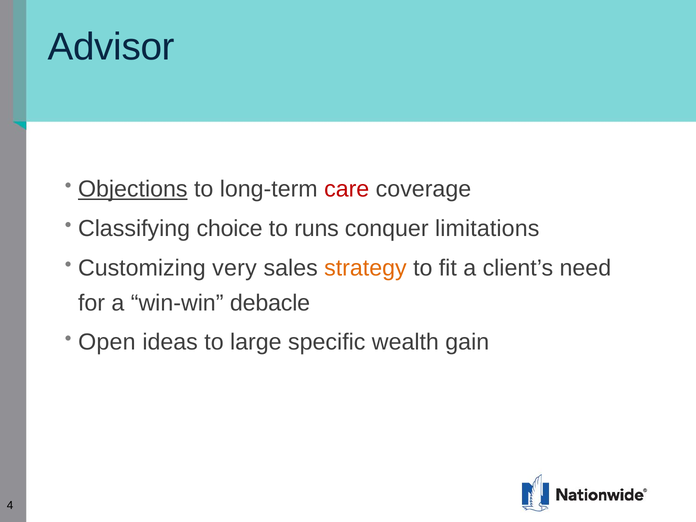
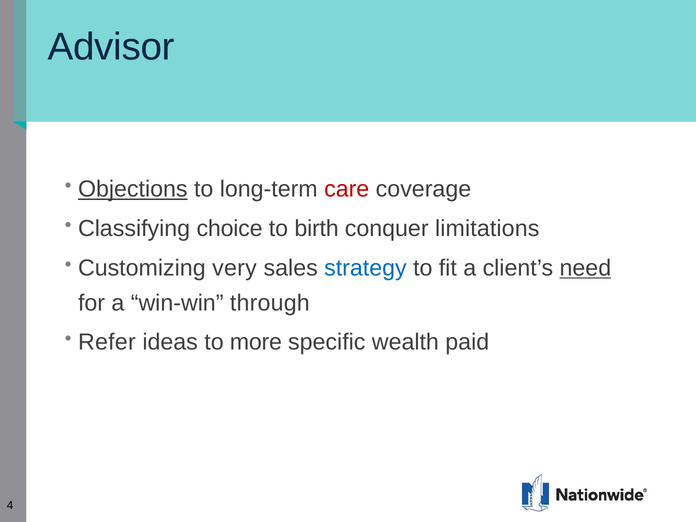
runs: runs -> birth
strategy colour: orange -> blue
need underline: none -> present
debacle: debacle -> through
Open: Open -> Refer
large: large -> more
gain: gain -> paid
